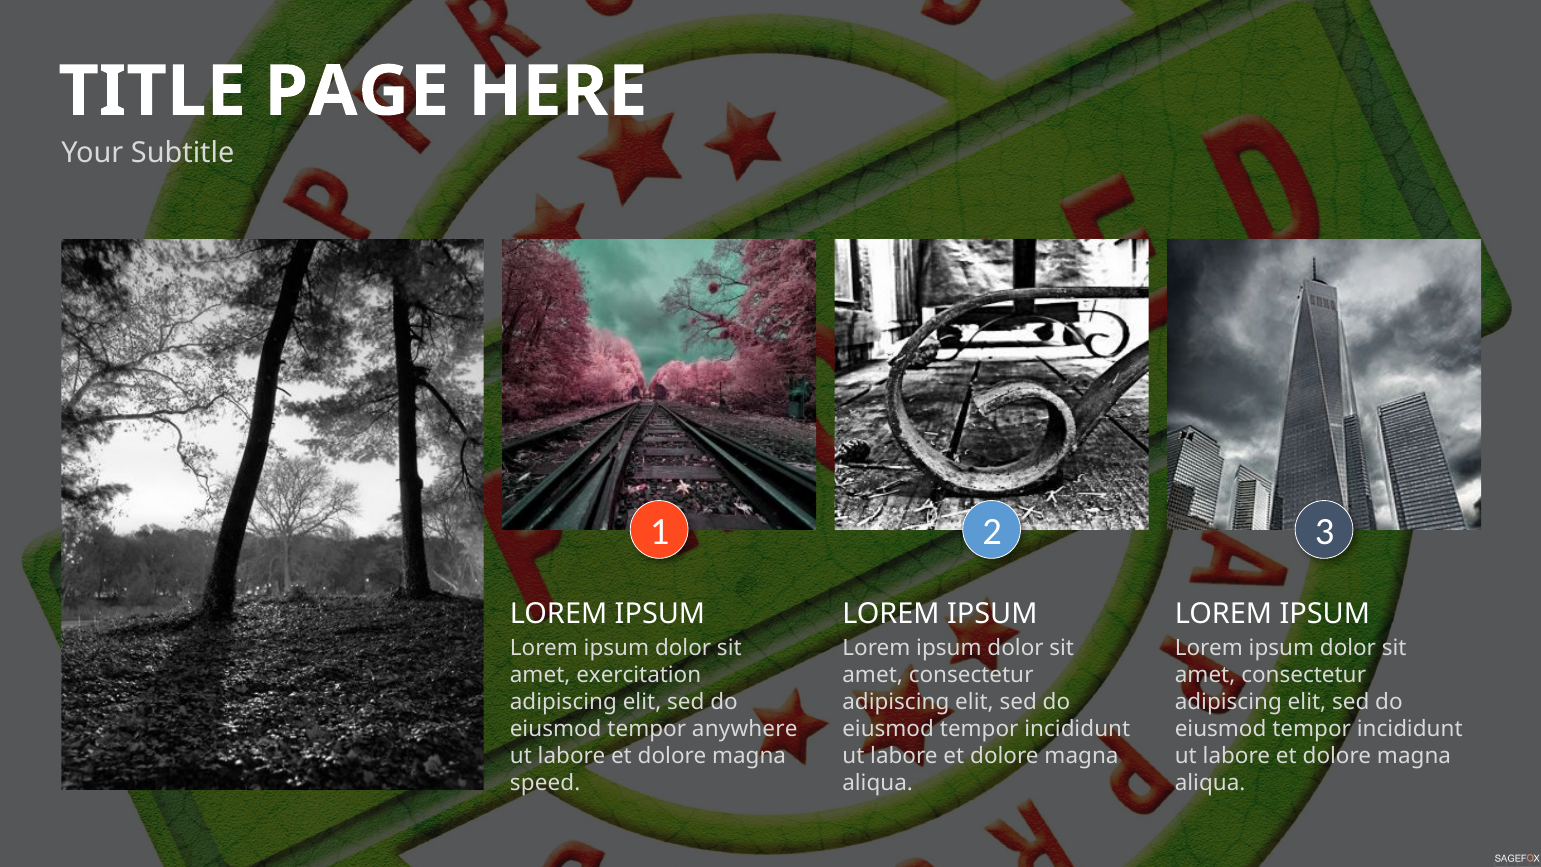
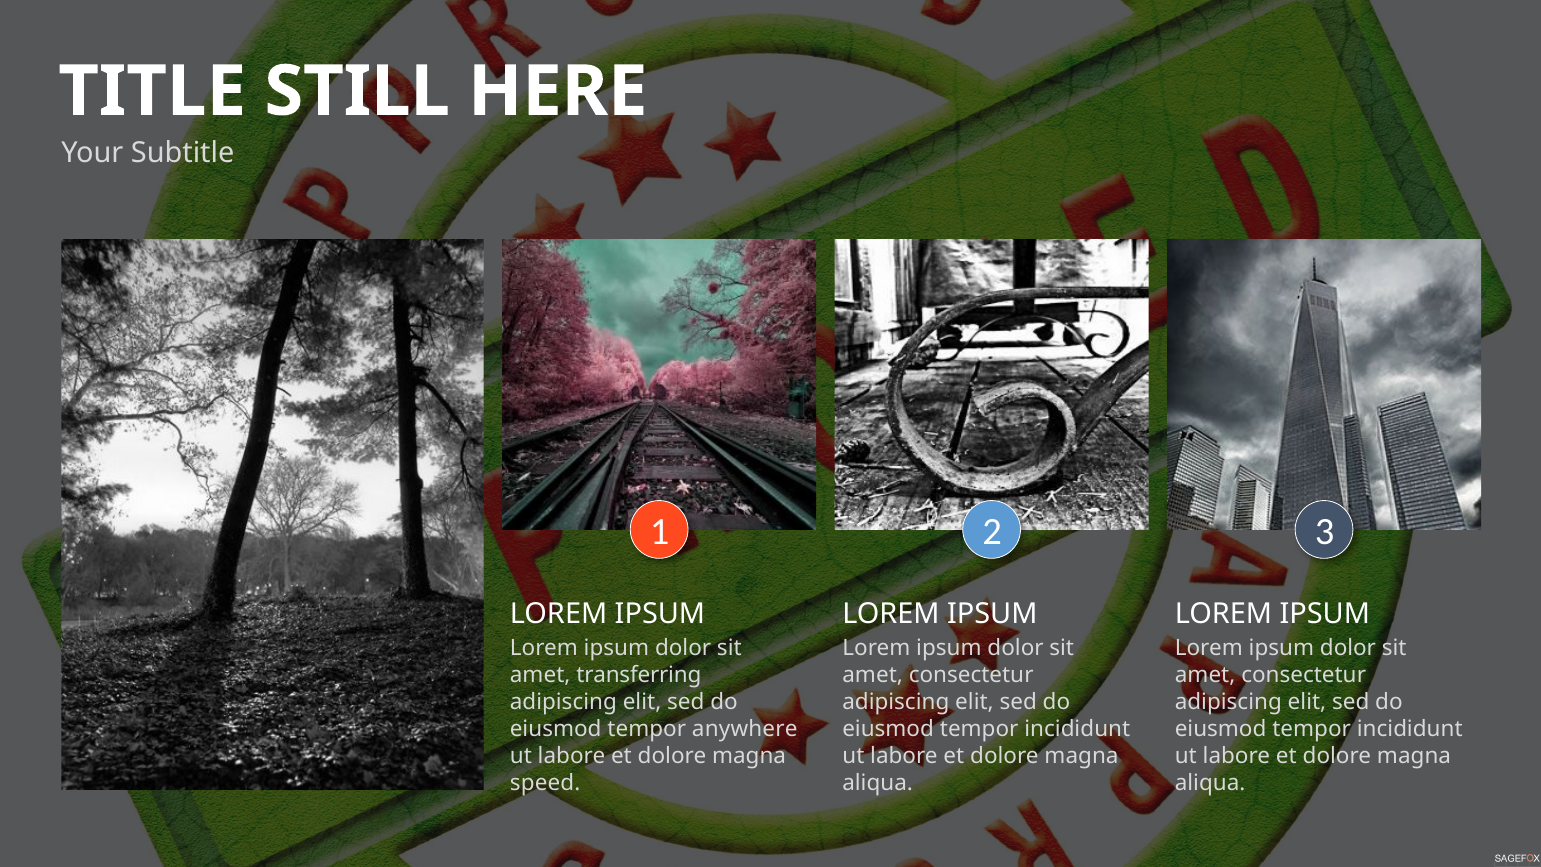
PAGE: PAGE -> STILL
exercitation: exercitation -> transferring
